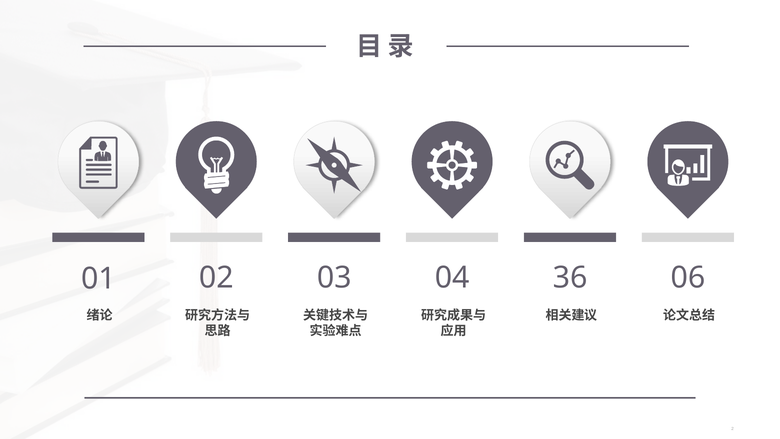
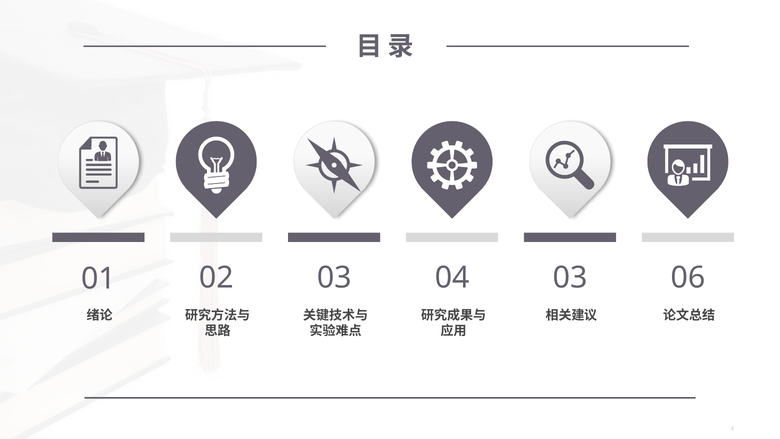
04 36: 36 -> 03
